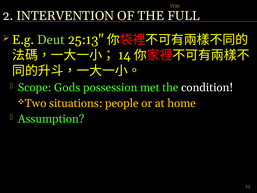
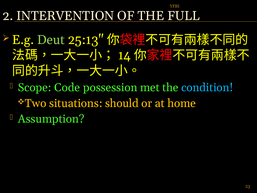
Gods: Gods -> Code
condition colour: white -> light blue
people: people -> should
